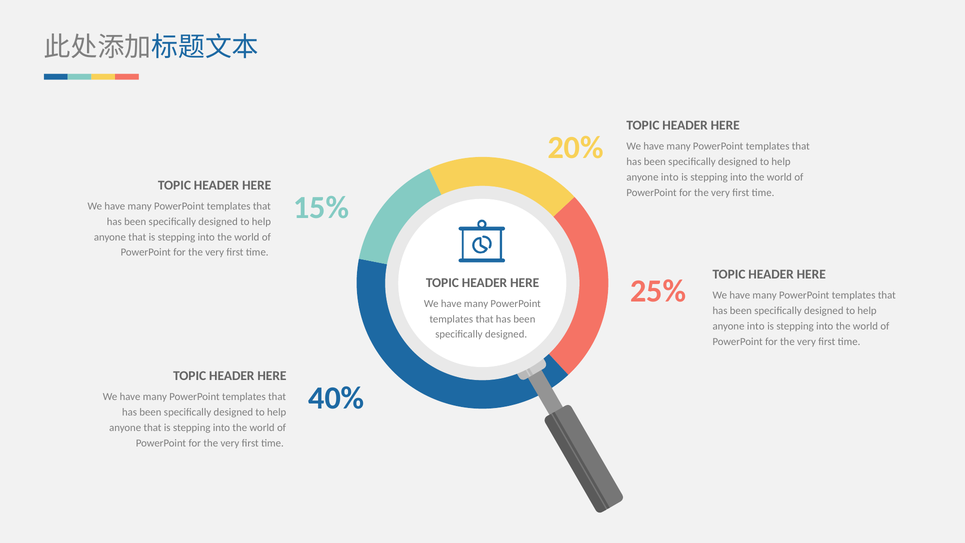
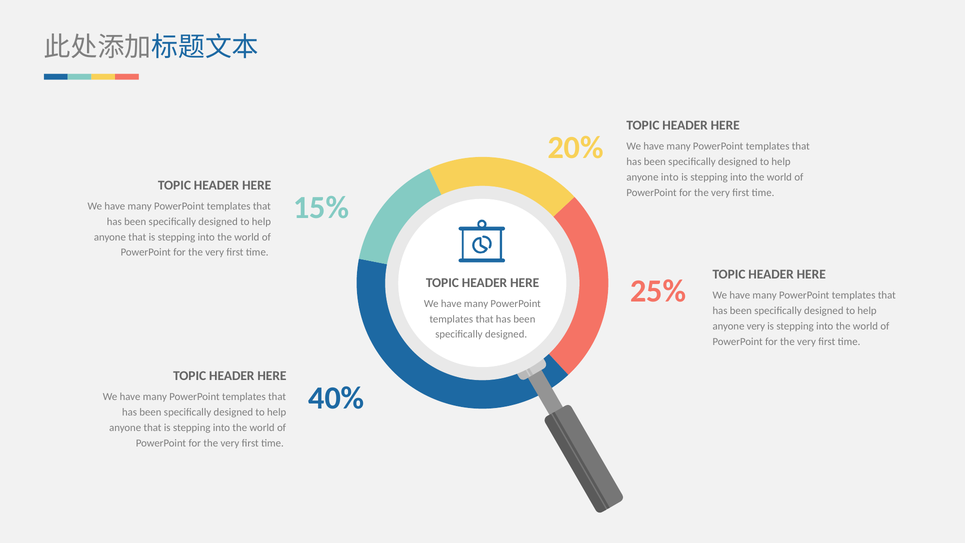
into at (756, 326): into -> very
